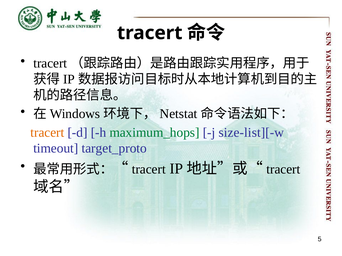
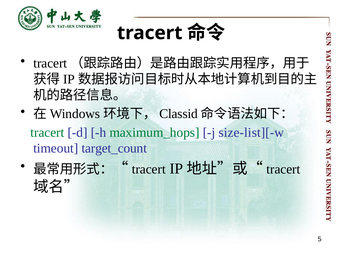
Netstat: Netstat -> Classid
tracert at (47, 133) colour: orange -> green
target_proto: target_proto -> target_count
